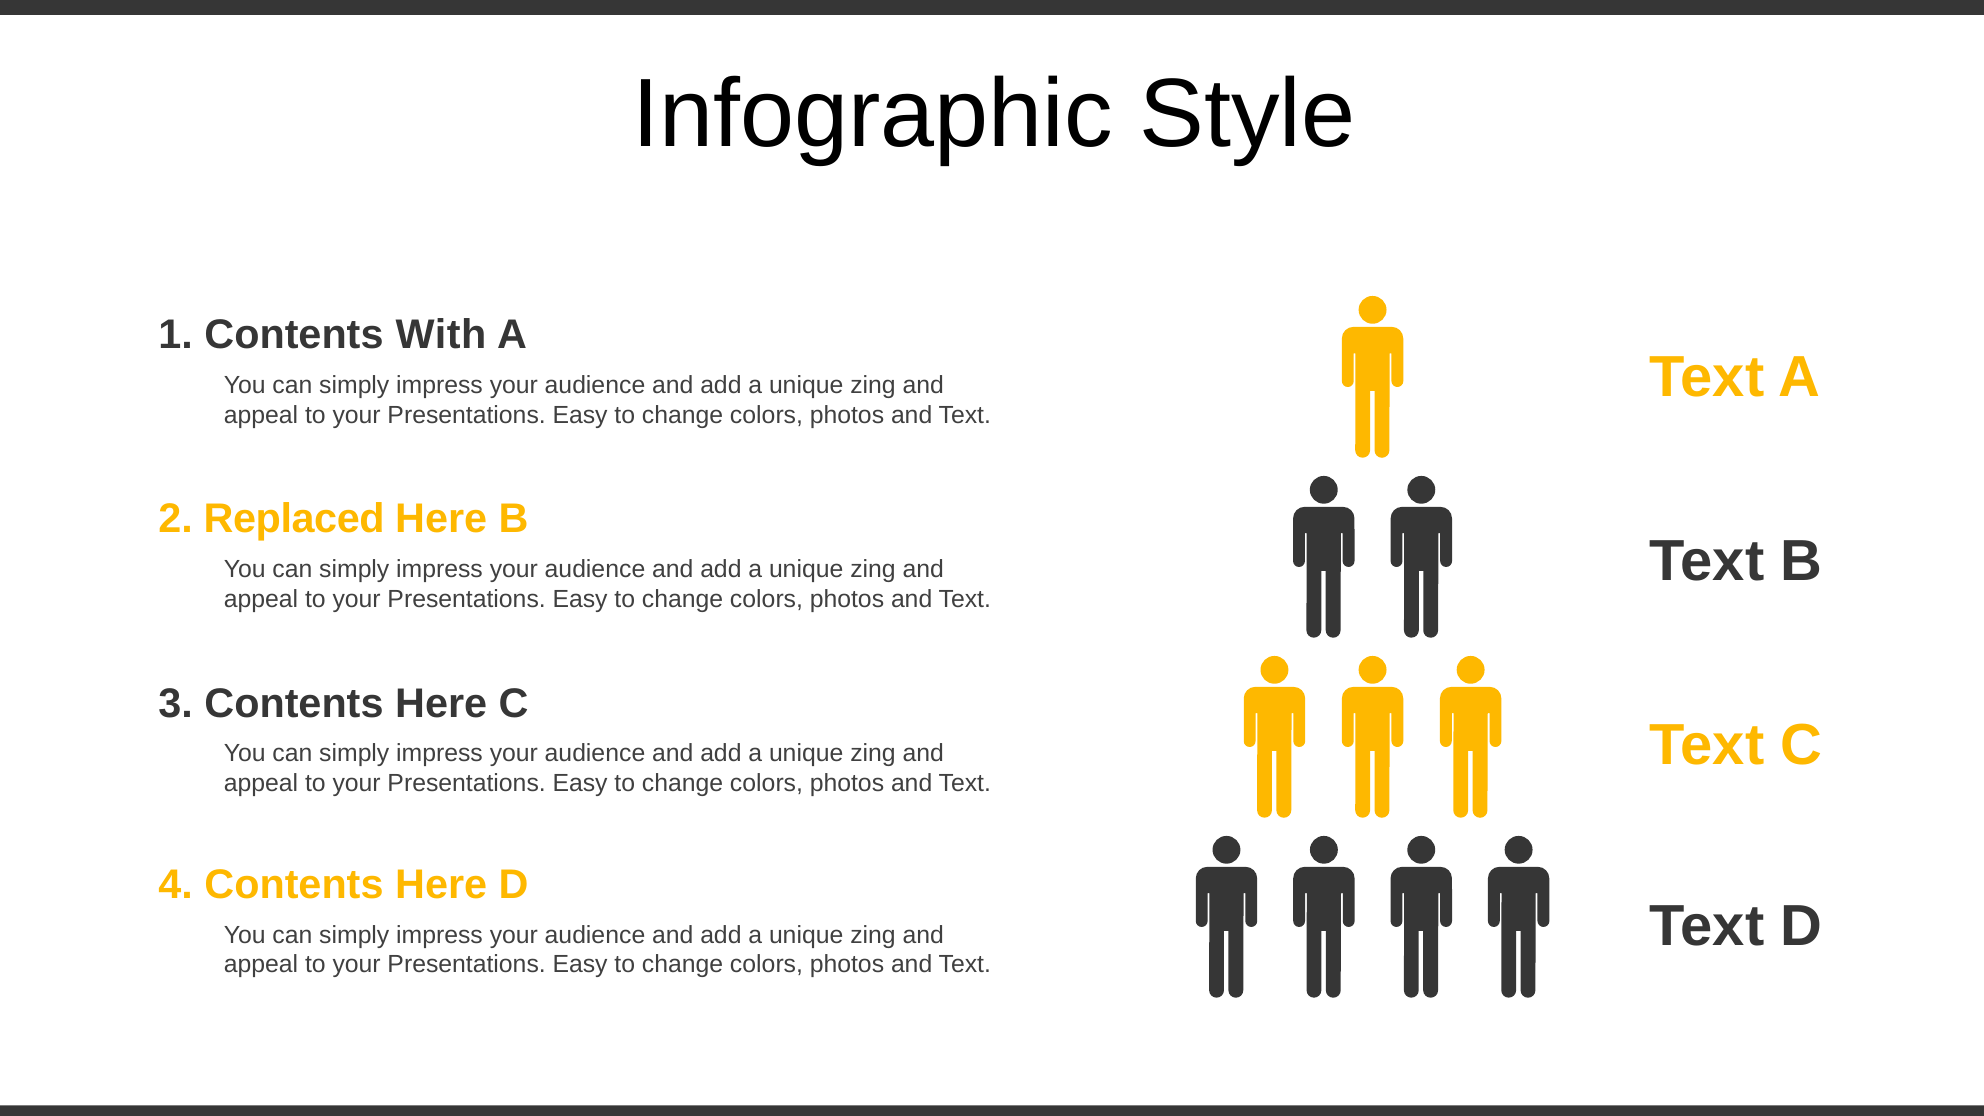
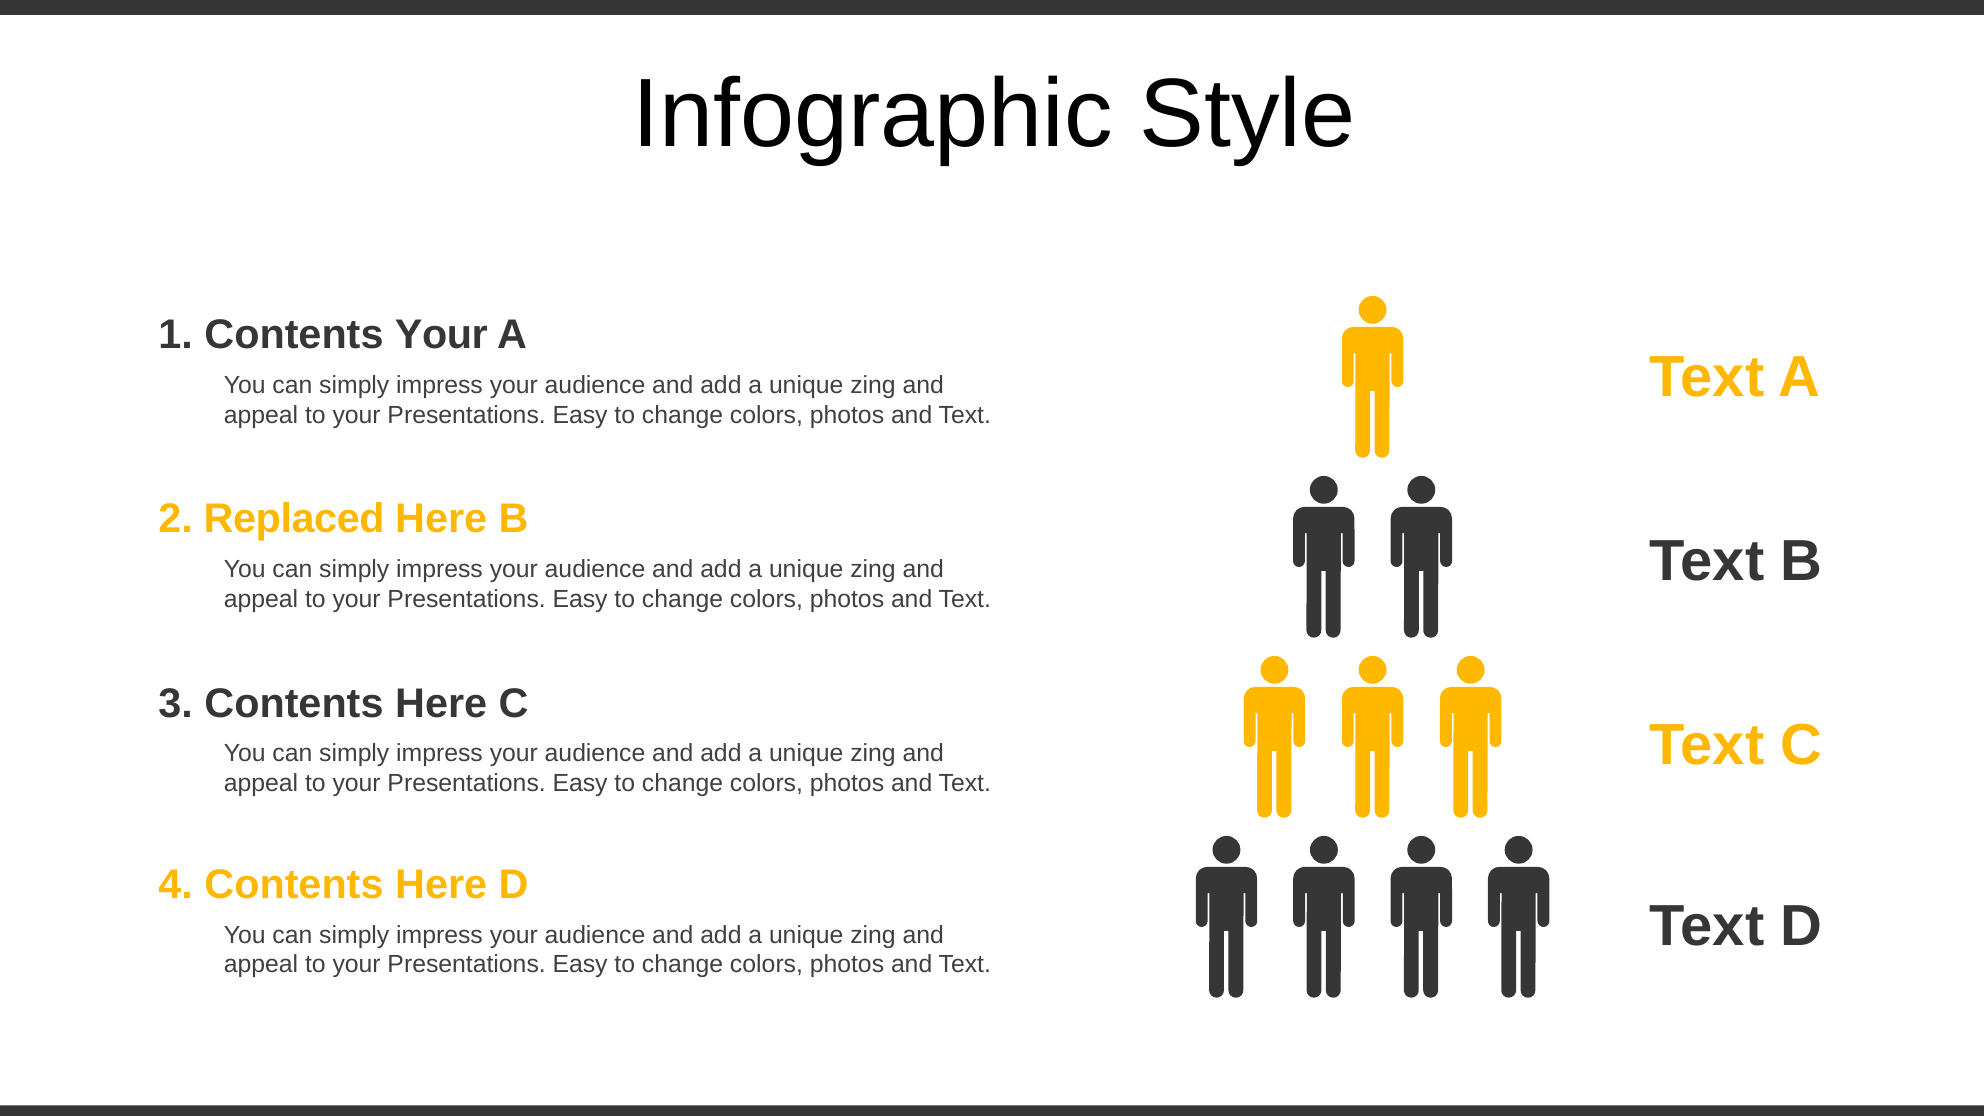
Contents With: With -> Your
